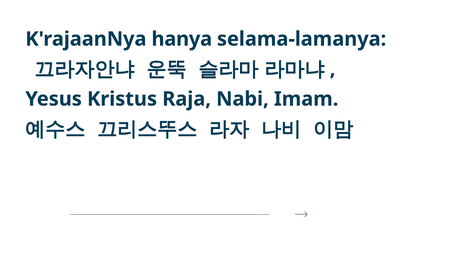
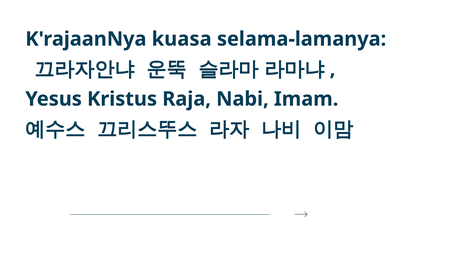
hanya: hanya -> kuasa
